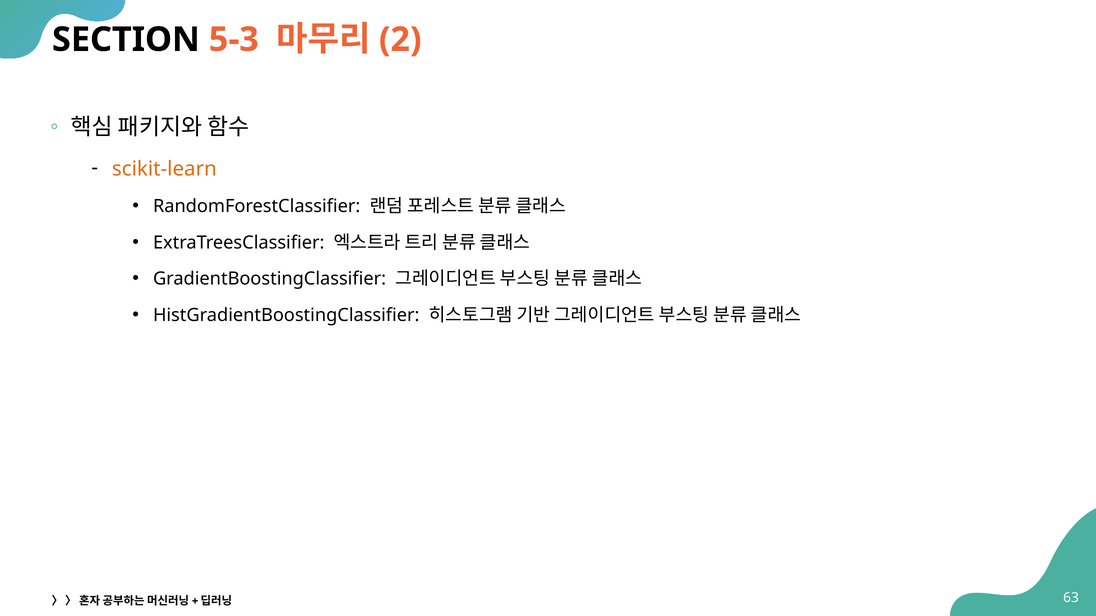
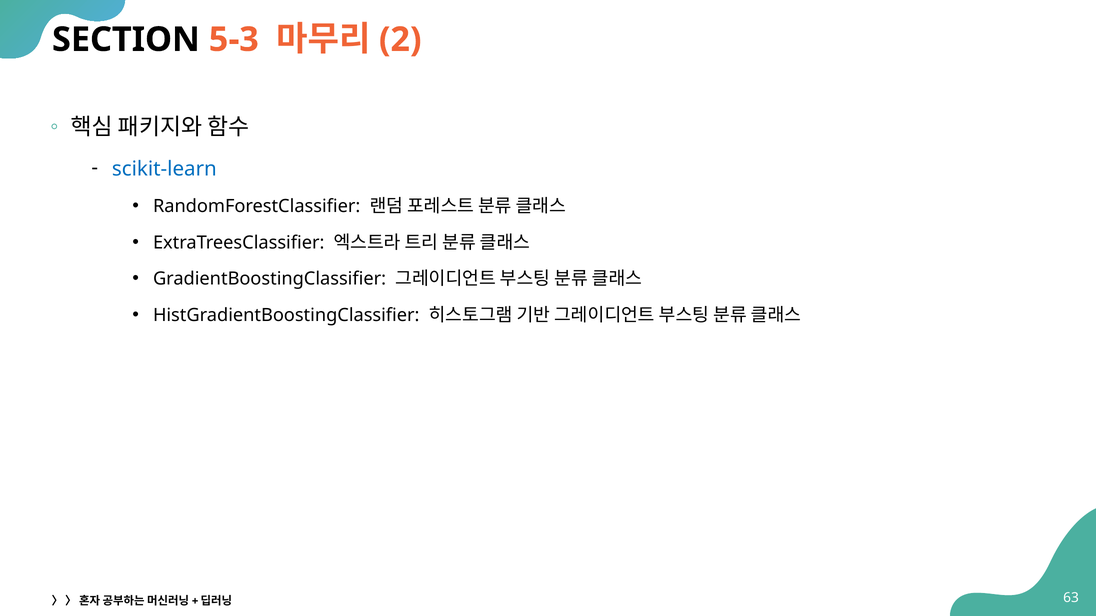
scikit-learn colour: orange -> blue
